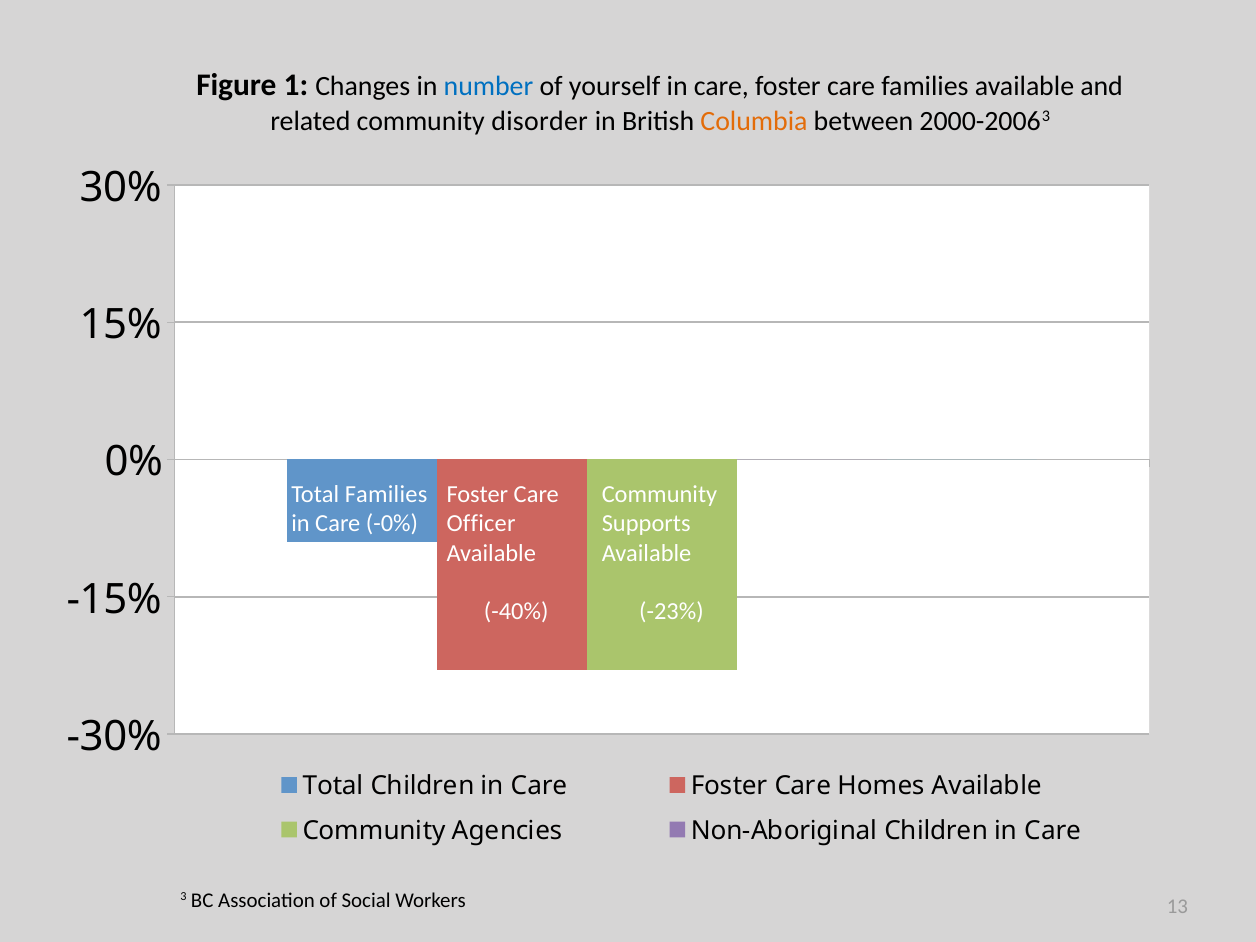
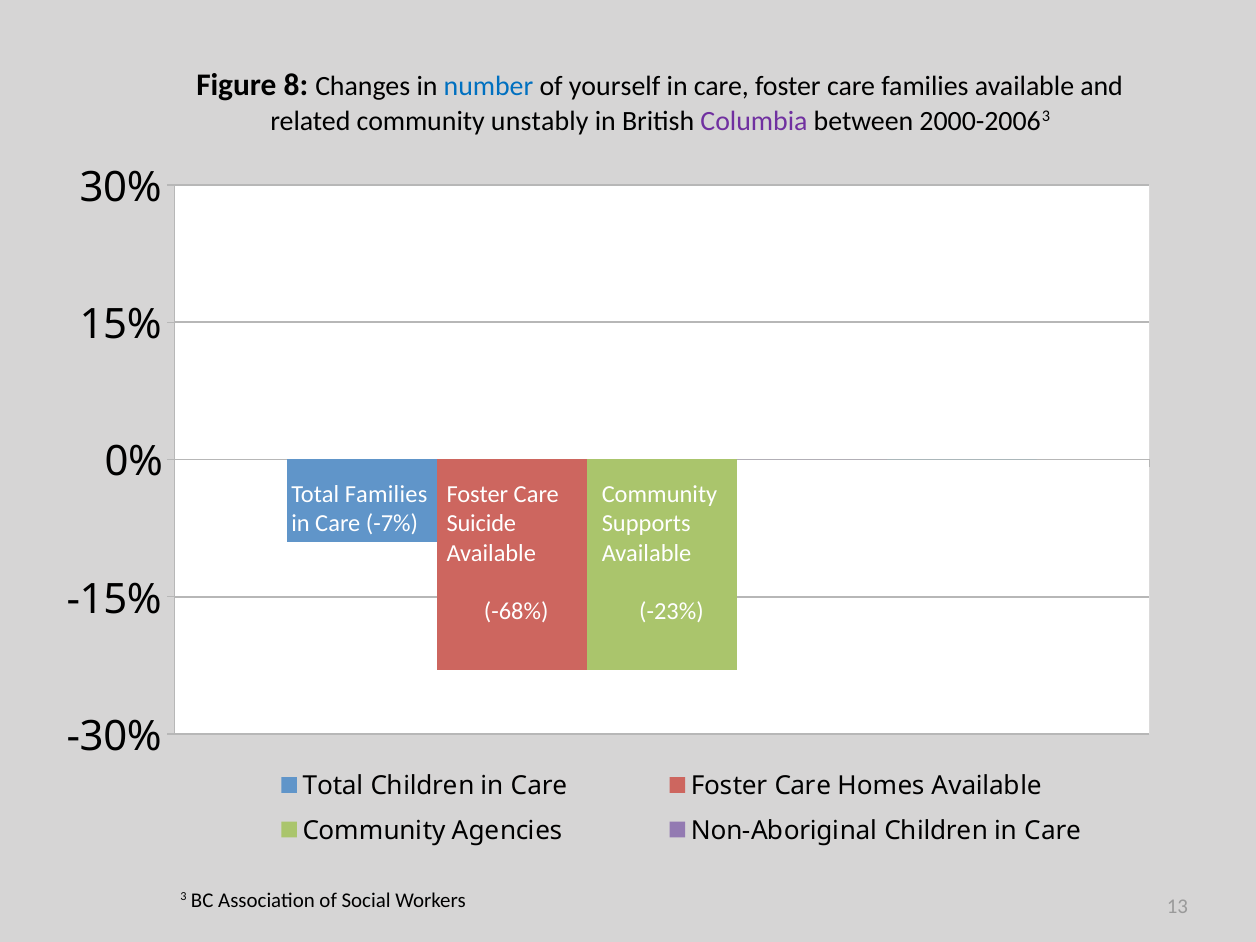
1: 1 -> 8
disorder: disorder -> unstably
Columbia colour: orange -> purple
-0%: -0% -> -7%
Officer: Officer -> Suicide
-40%: -40% -> -68%
